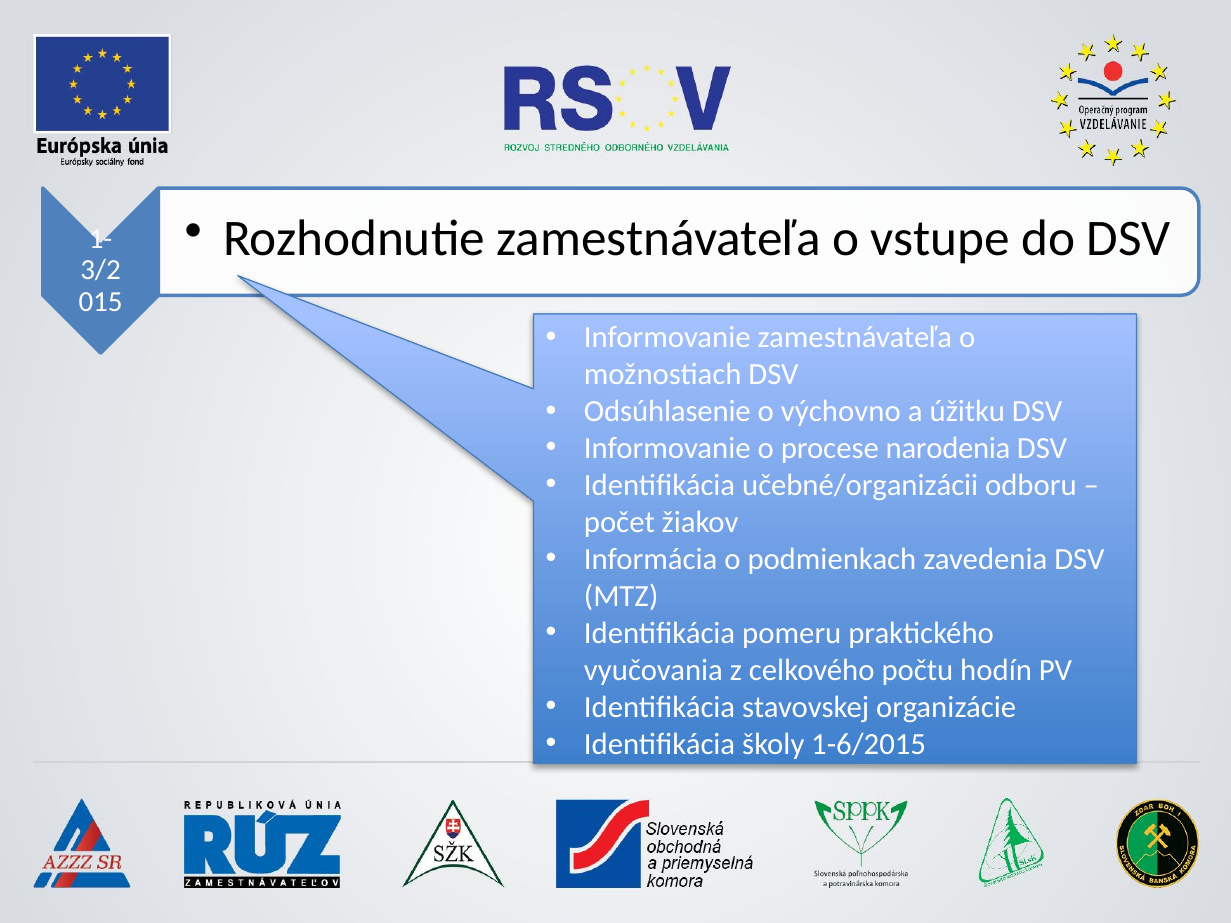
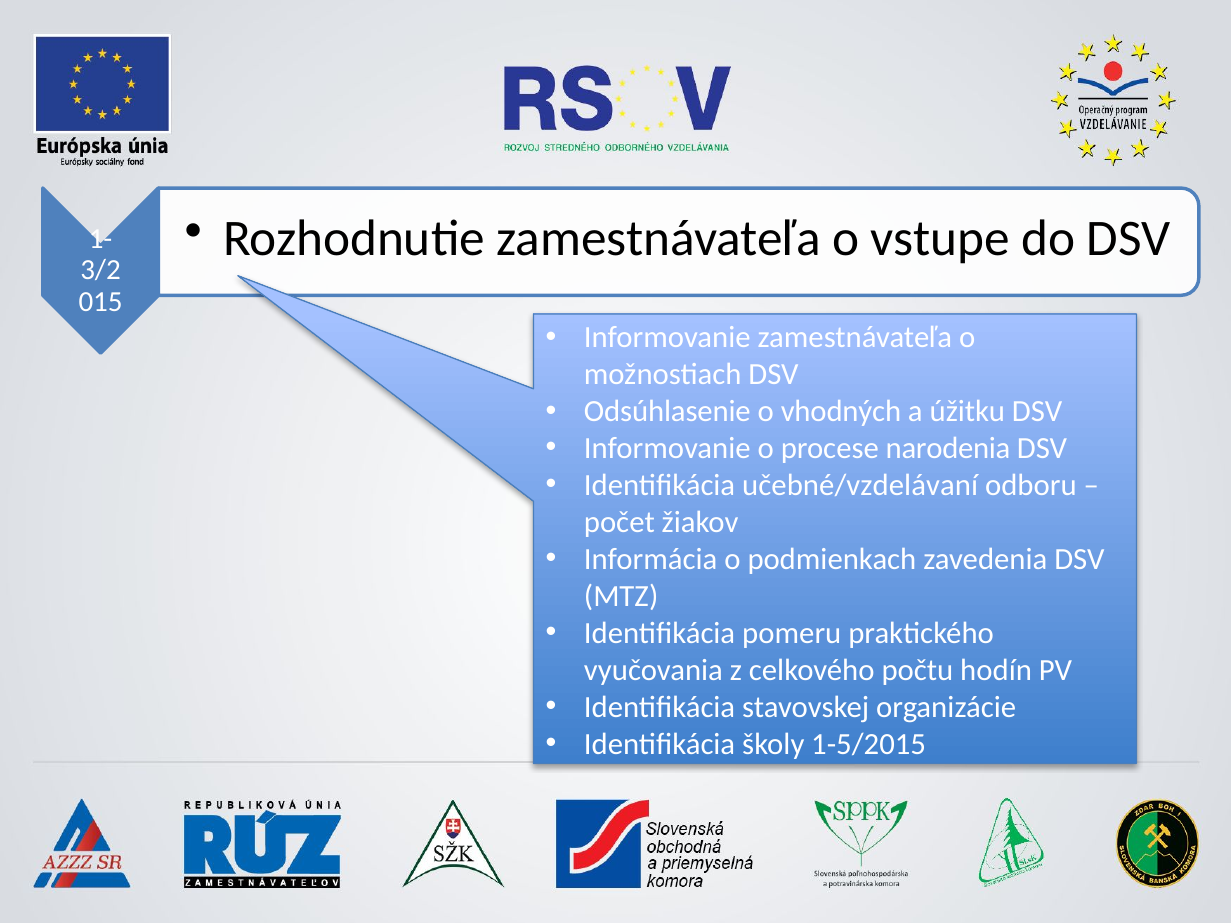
výchovno: výchovno -> vhodných
učebné/organizácii: učebné/organizácii -> učebné/vzdelávaní
1-6/2015: 1-6/2015 -> 1-5/2015
